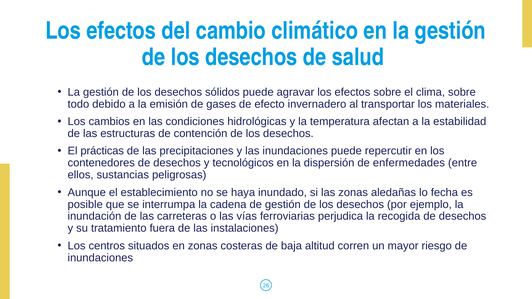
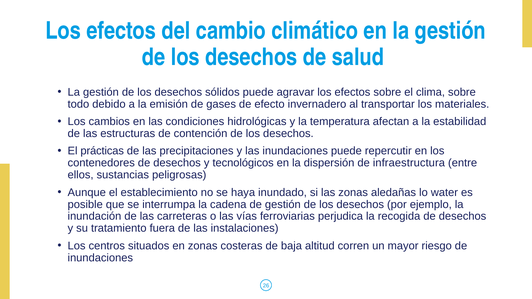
enfermedades: enfermedades -> infraestructura
fecha: fecha -> water
